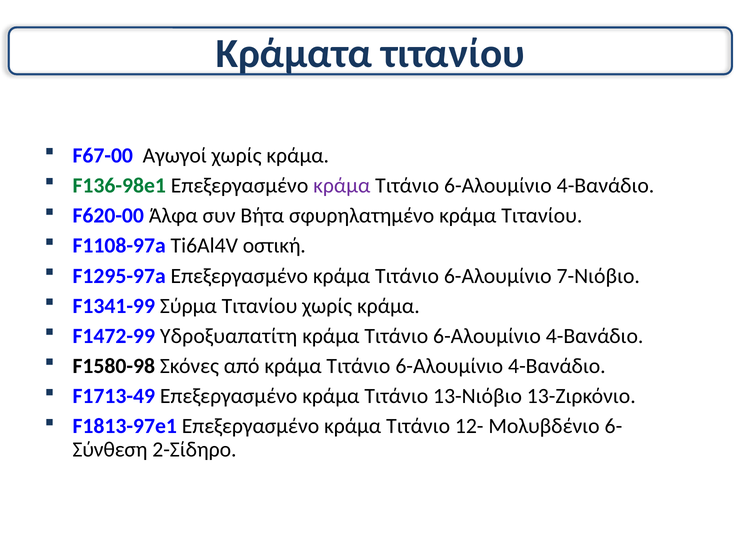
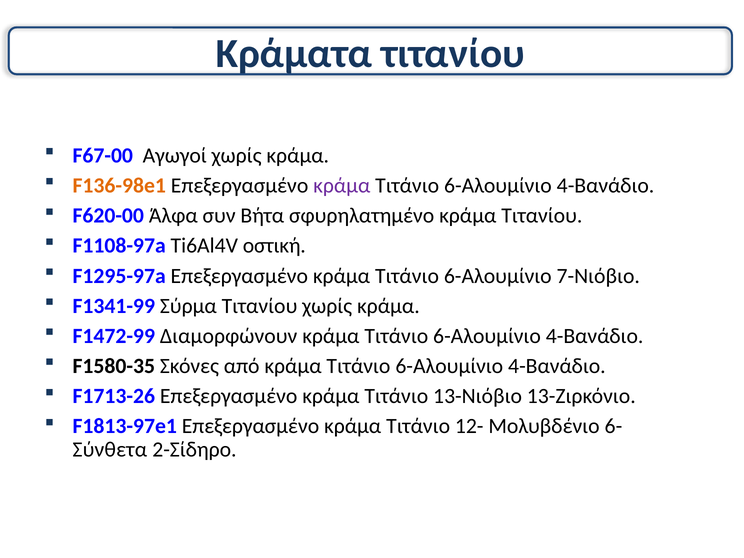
F136-98e1 colour: green -> orange
Υδροξυαπατίτη: Υδροξυαπατίτη -> Διαμορφώνουν
F1580-98: F1580-98 -> F1580-35
F1713-49: F1713-49 -> F1713-26
Σύνθεση: Σύνθεση -> Σύνθετα
